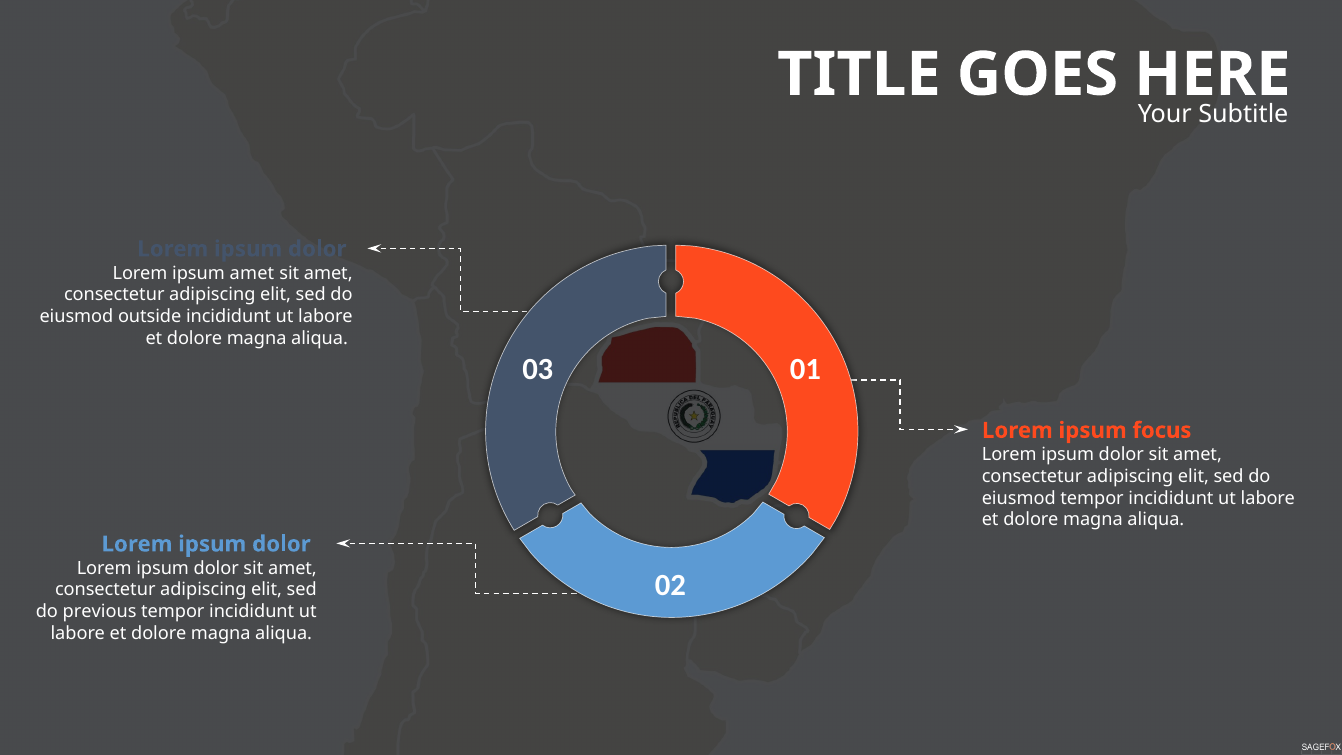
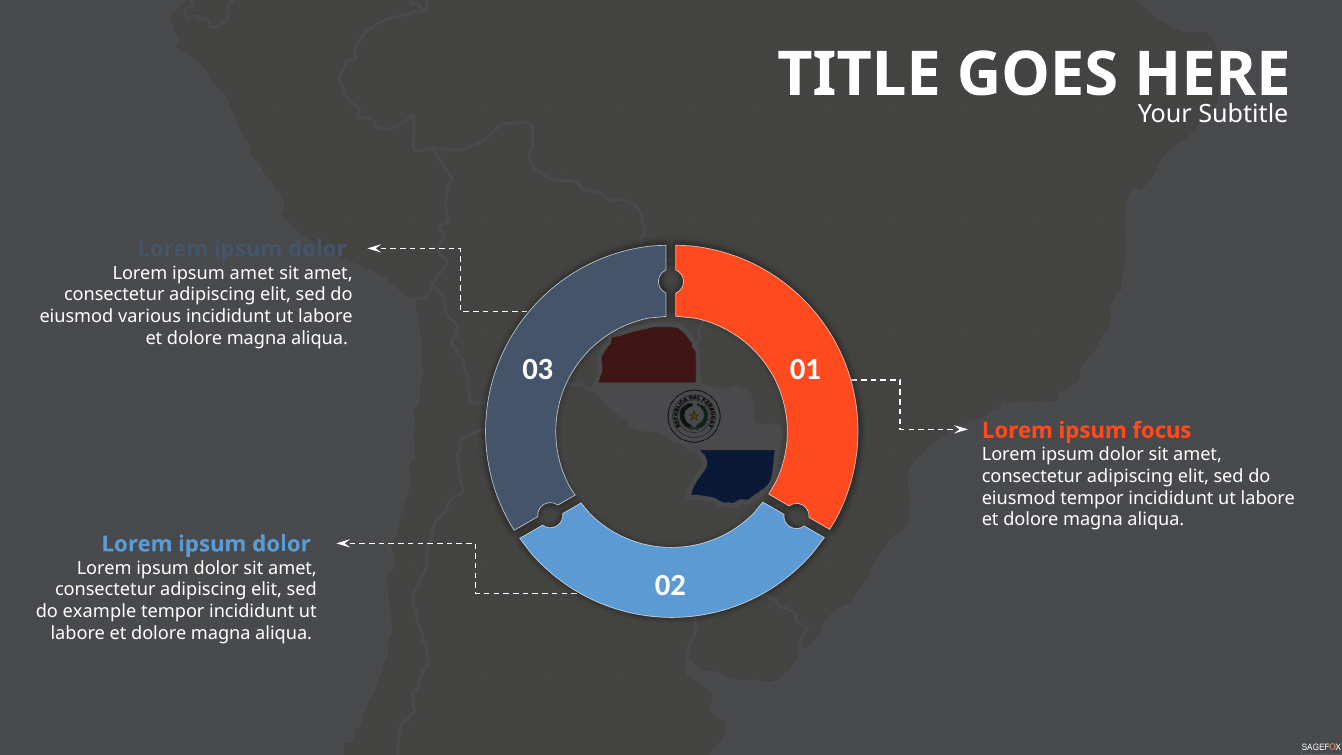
outside: outside -> various
previous: previous -> example
